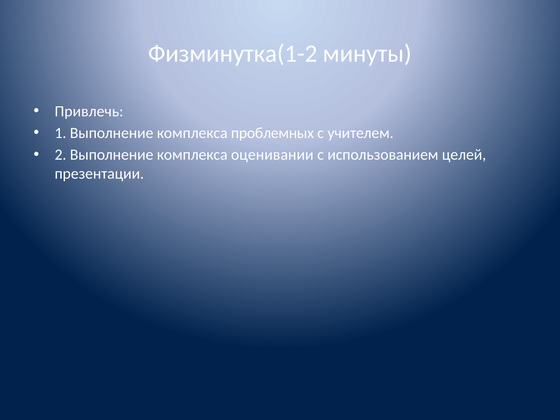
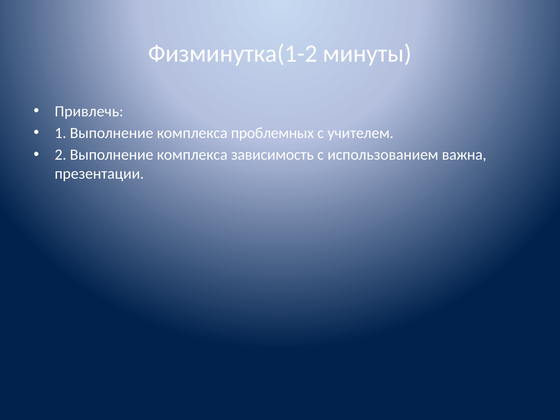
оценивании: оценивании -> зависимость
целей: целей -> важна
